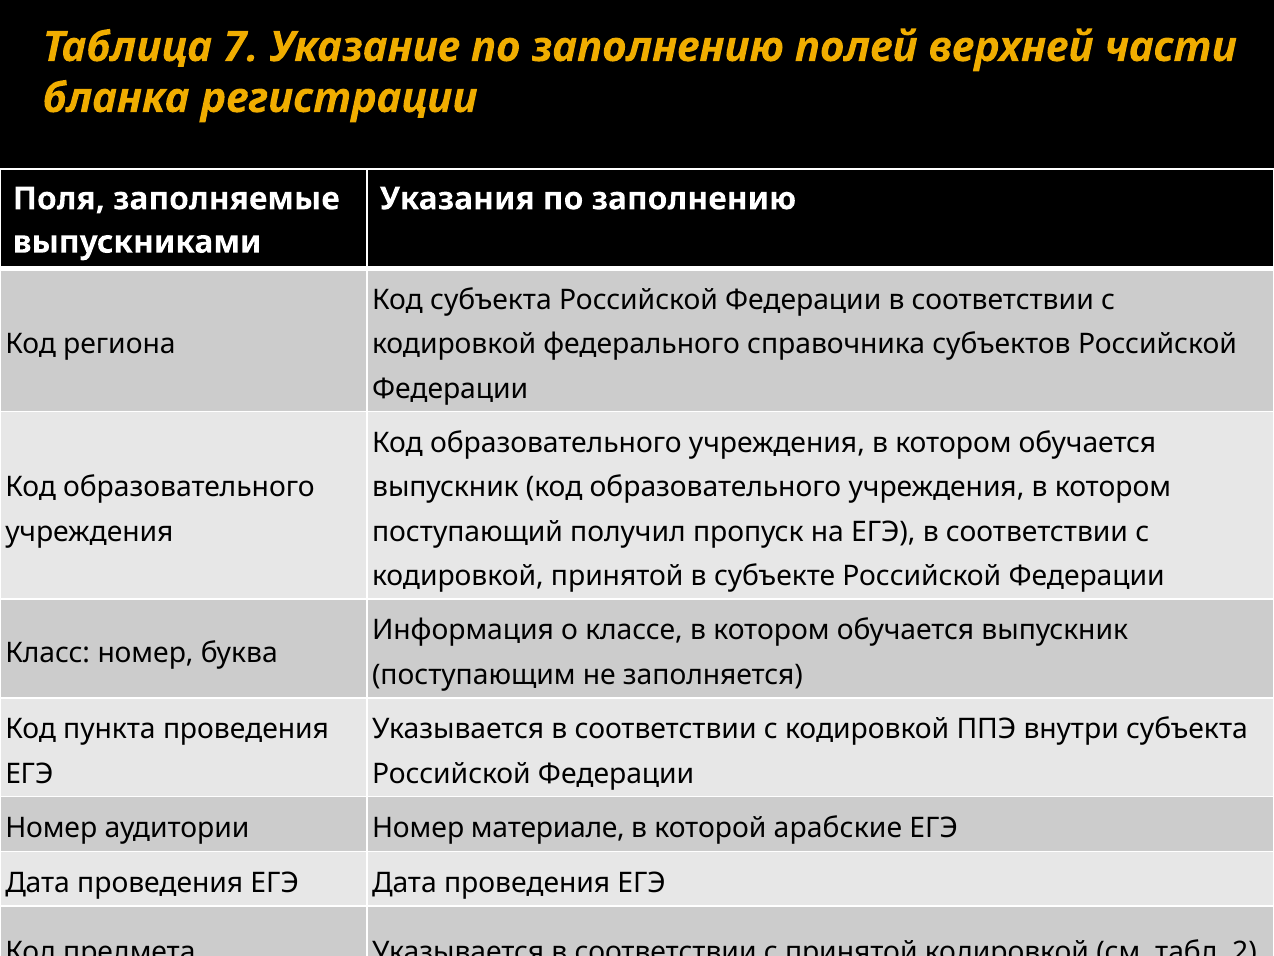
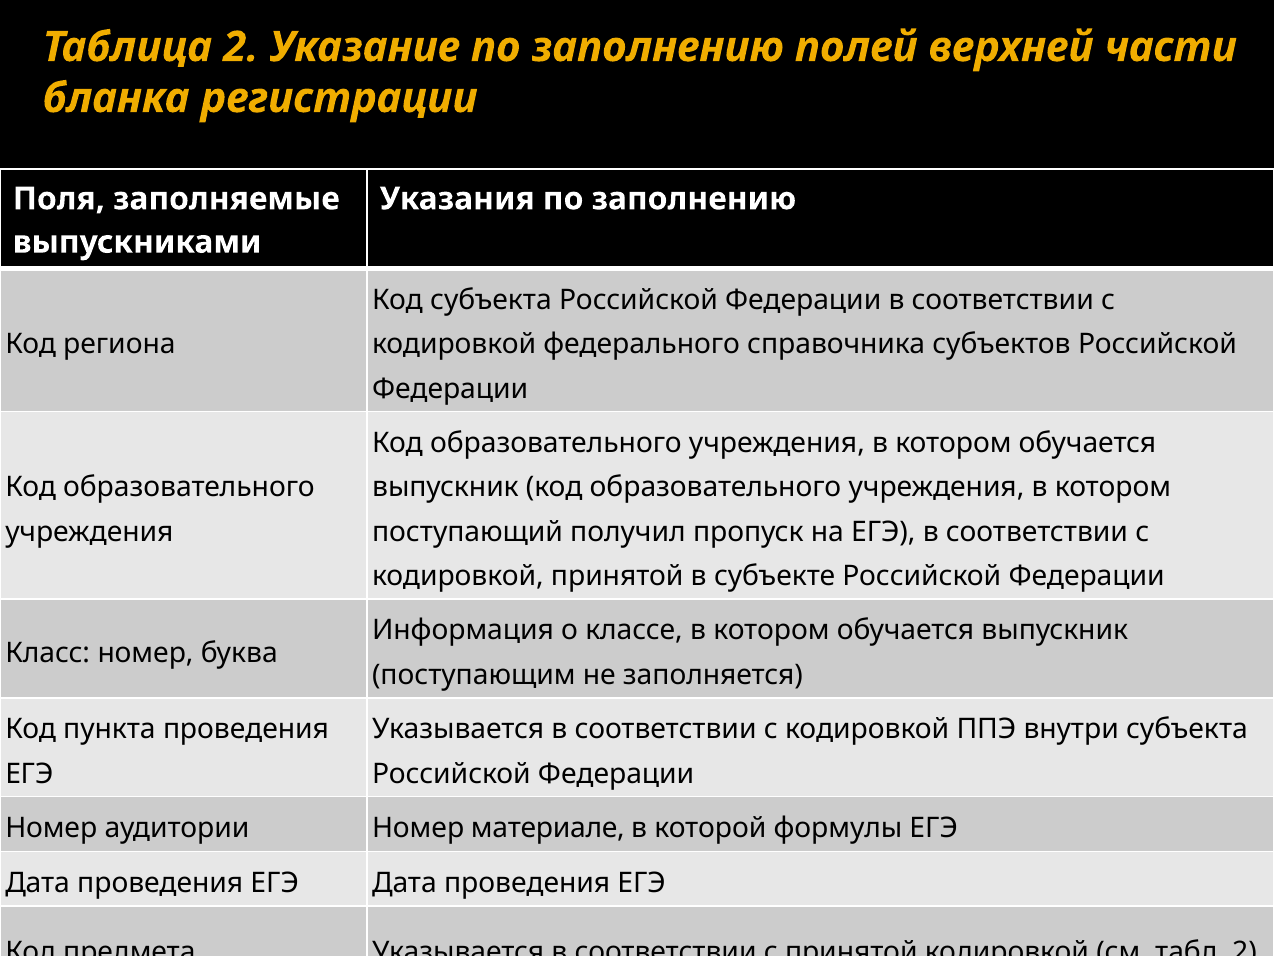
Таблица 7: 7 -> 2
арабские: арабские -> формулы
